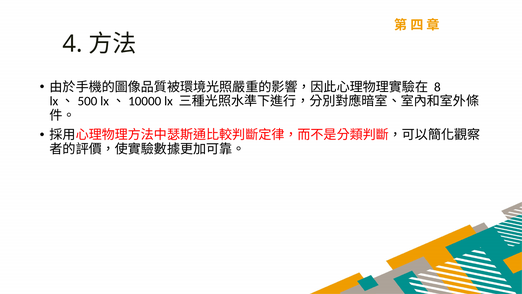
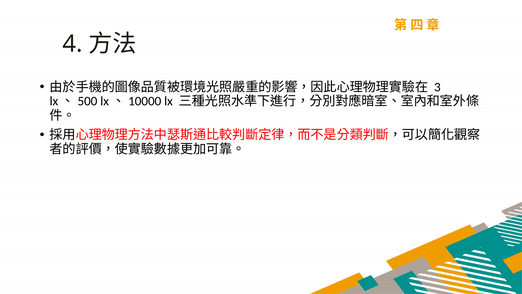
8: 8 -> 3
